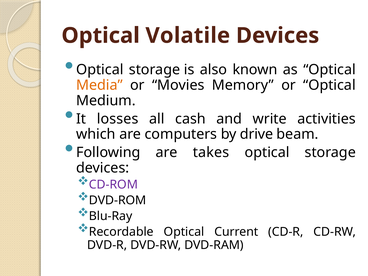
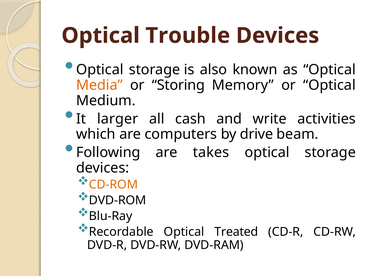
Volatile: Volatile -> Trouble
Movies: Movies -> Storing
losses: losses -> larger
CD-ROM colour: purple -> orange
Current: Current -> Treated
